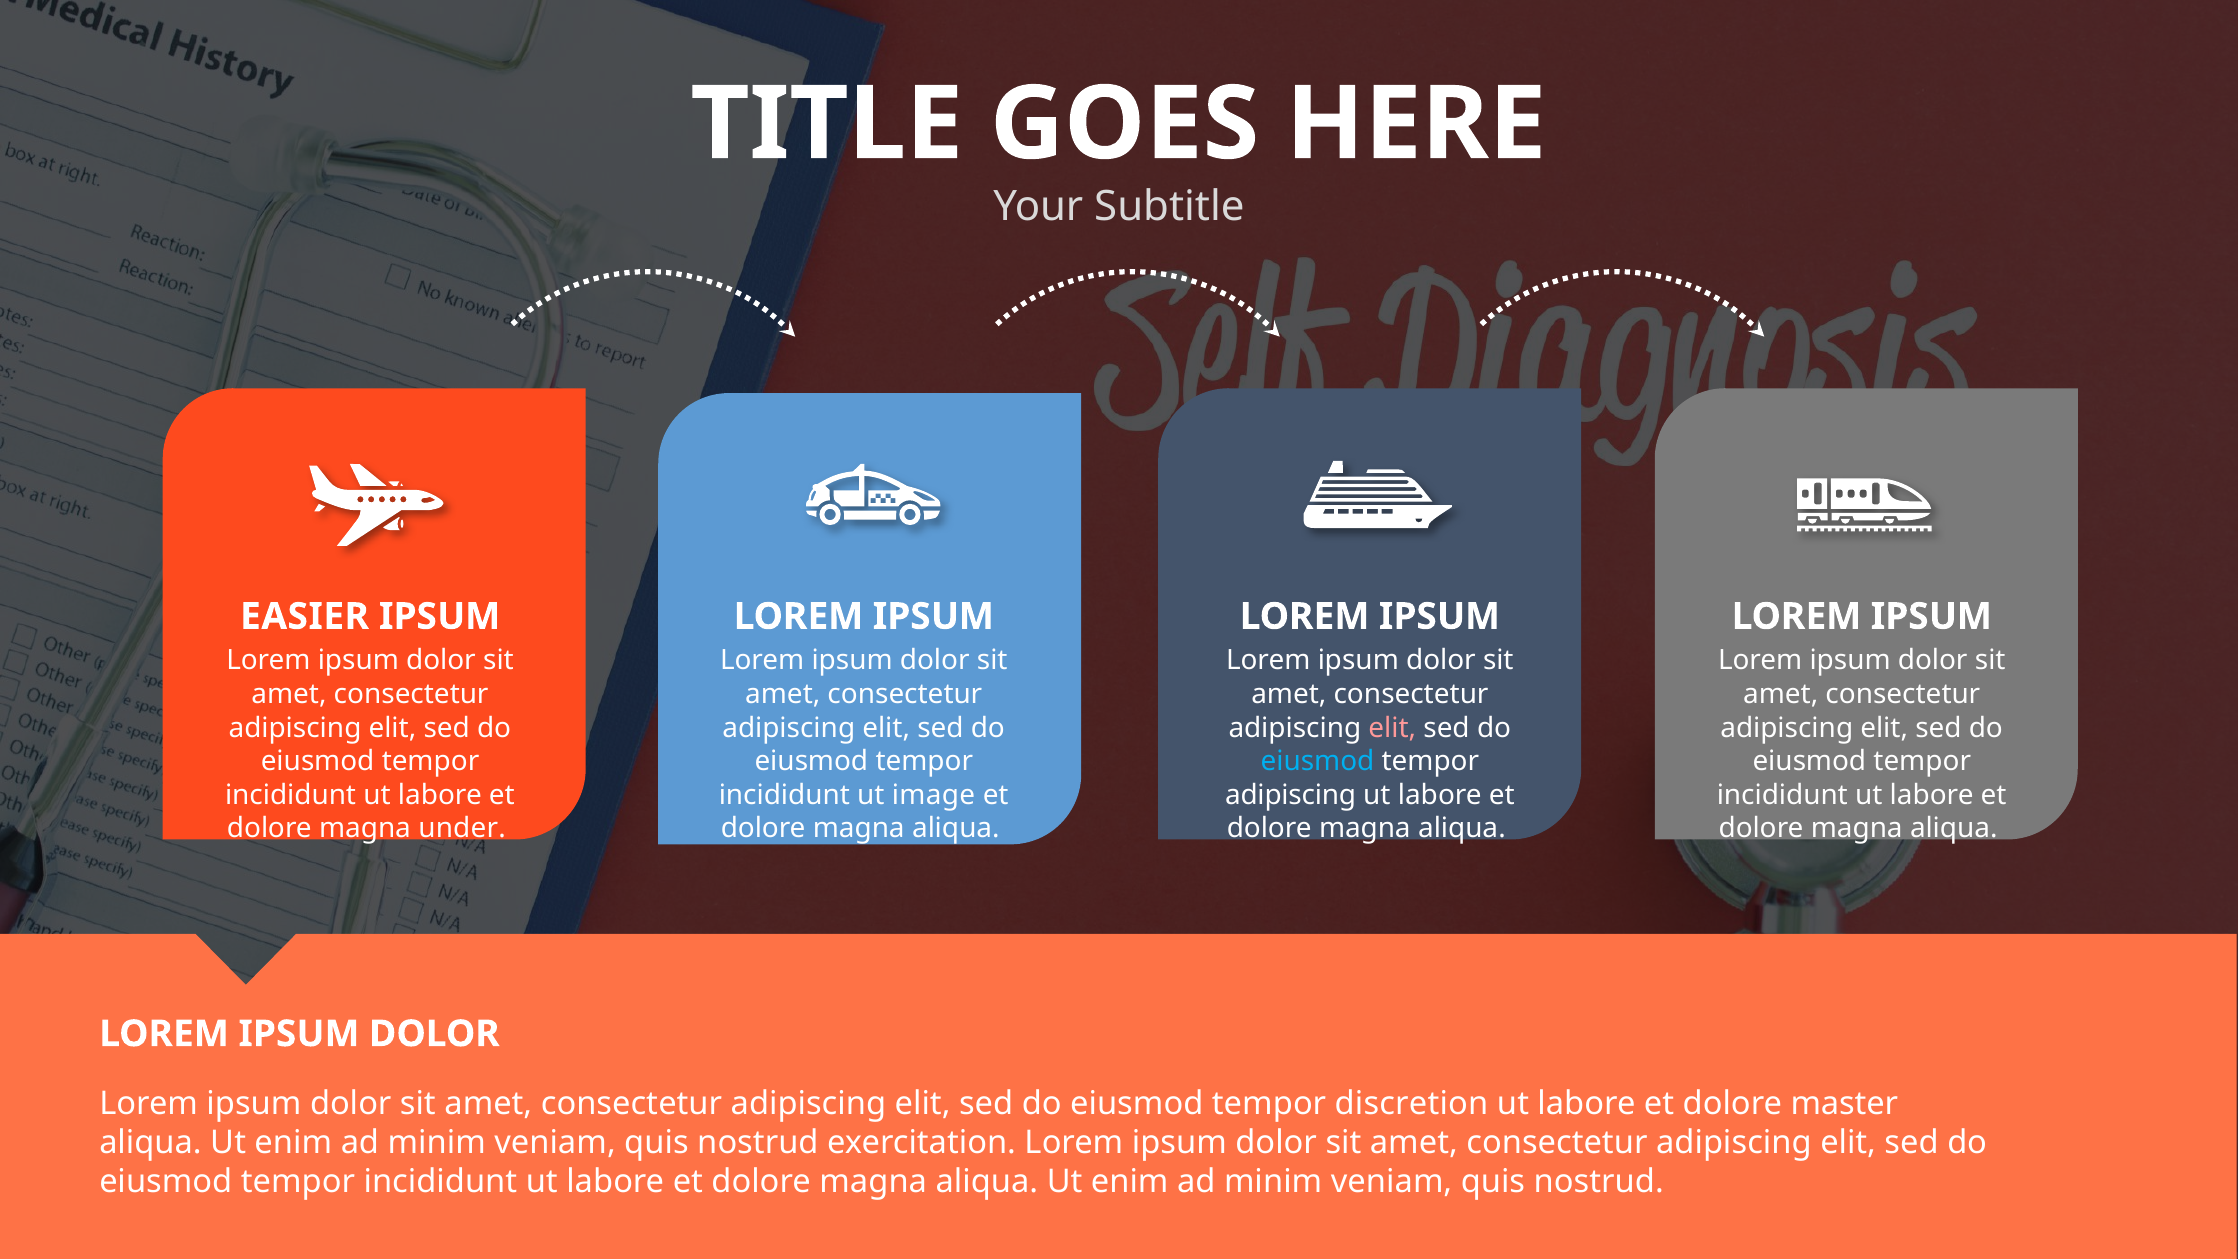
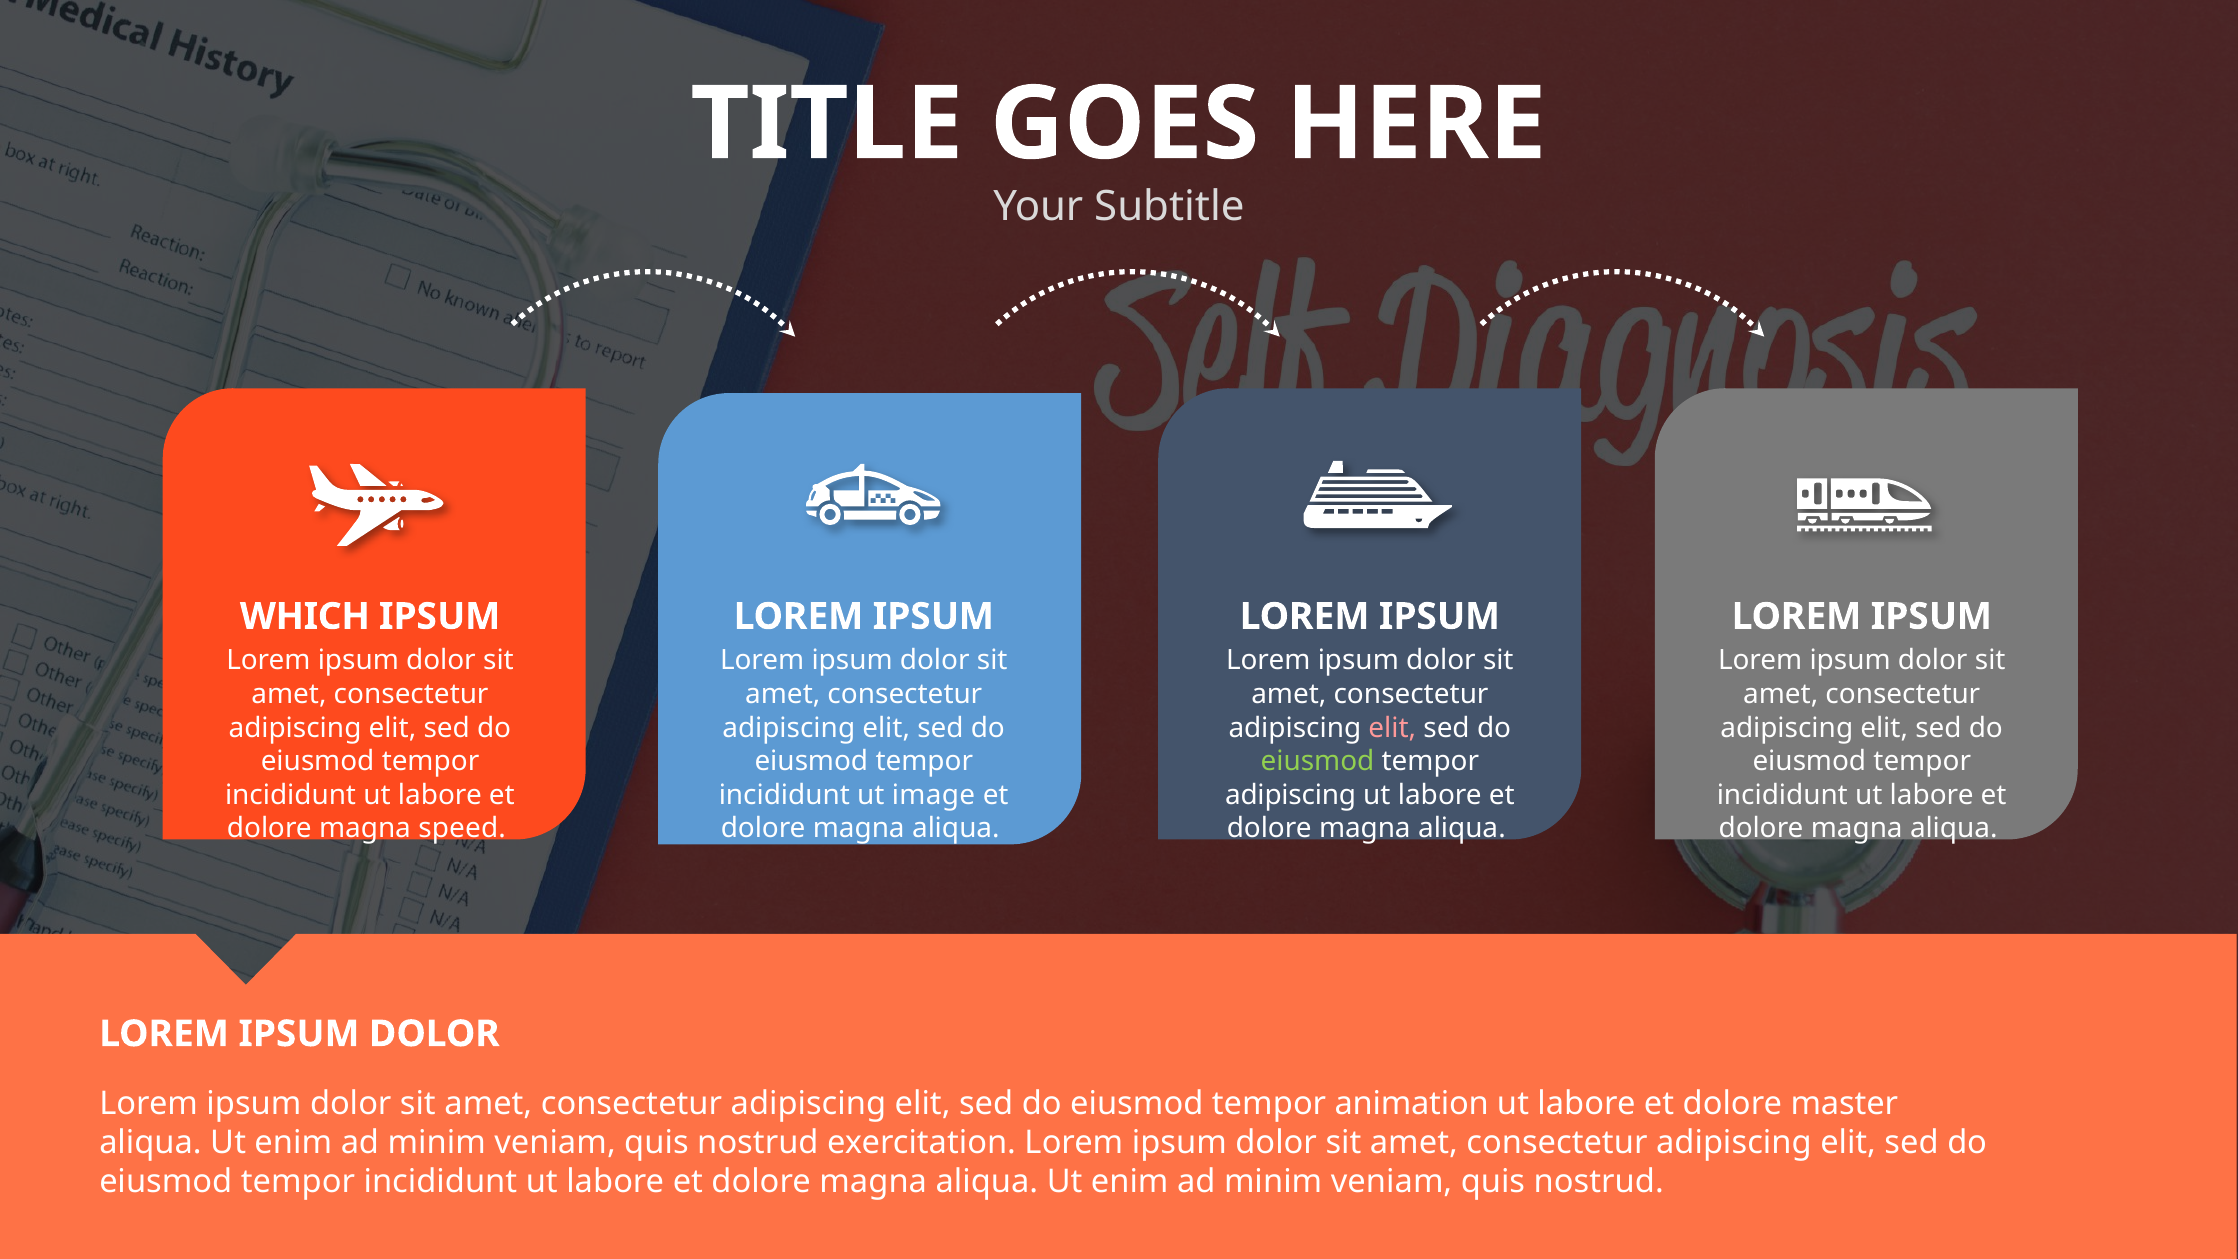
EASIER: EASIER -> WHICH
eiusmod at (1318, 761) colour: light blue -> light green
under: under -> speed
discretion: discretion -> animation
